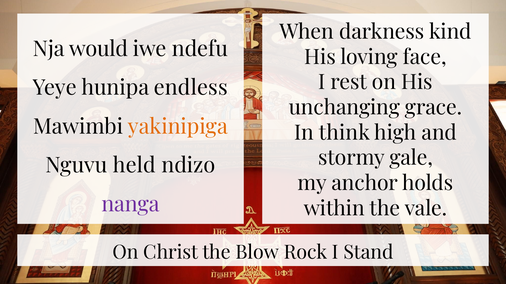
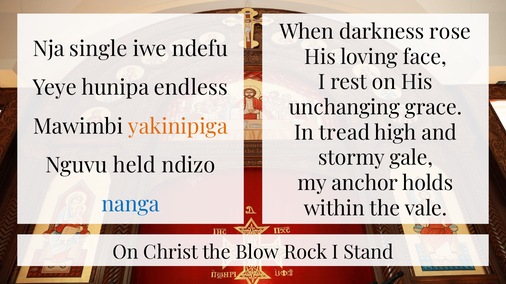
kind: kind -> rose
would: would -> single
think: think -> tread
nanga colour: purple -> blue
